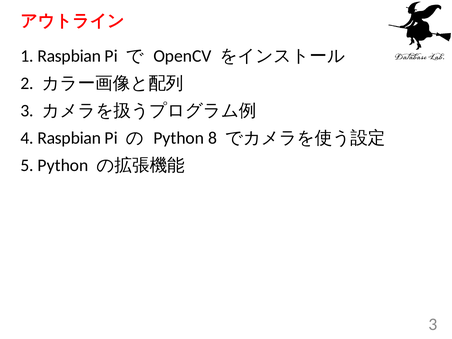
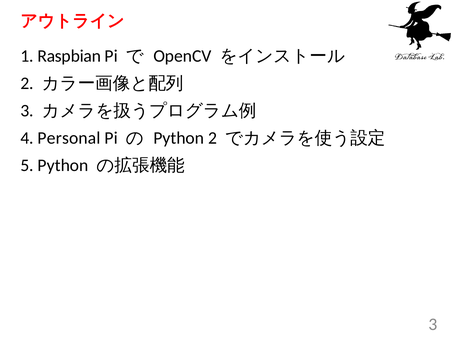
4 Raspbian: Raspbian -> Personal
Python 8: 8 -> 2
